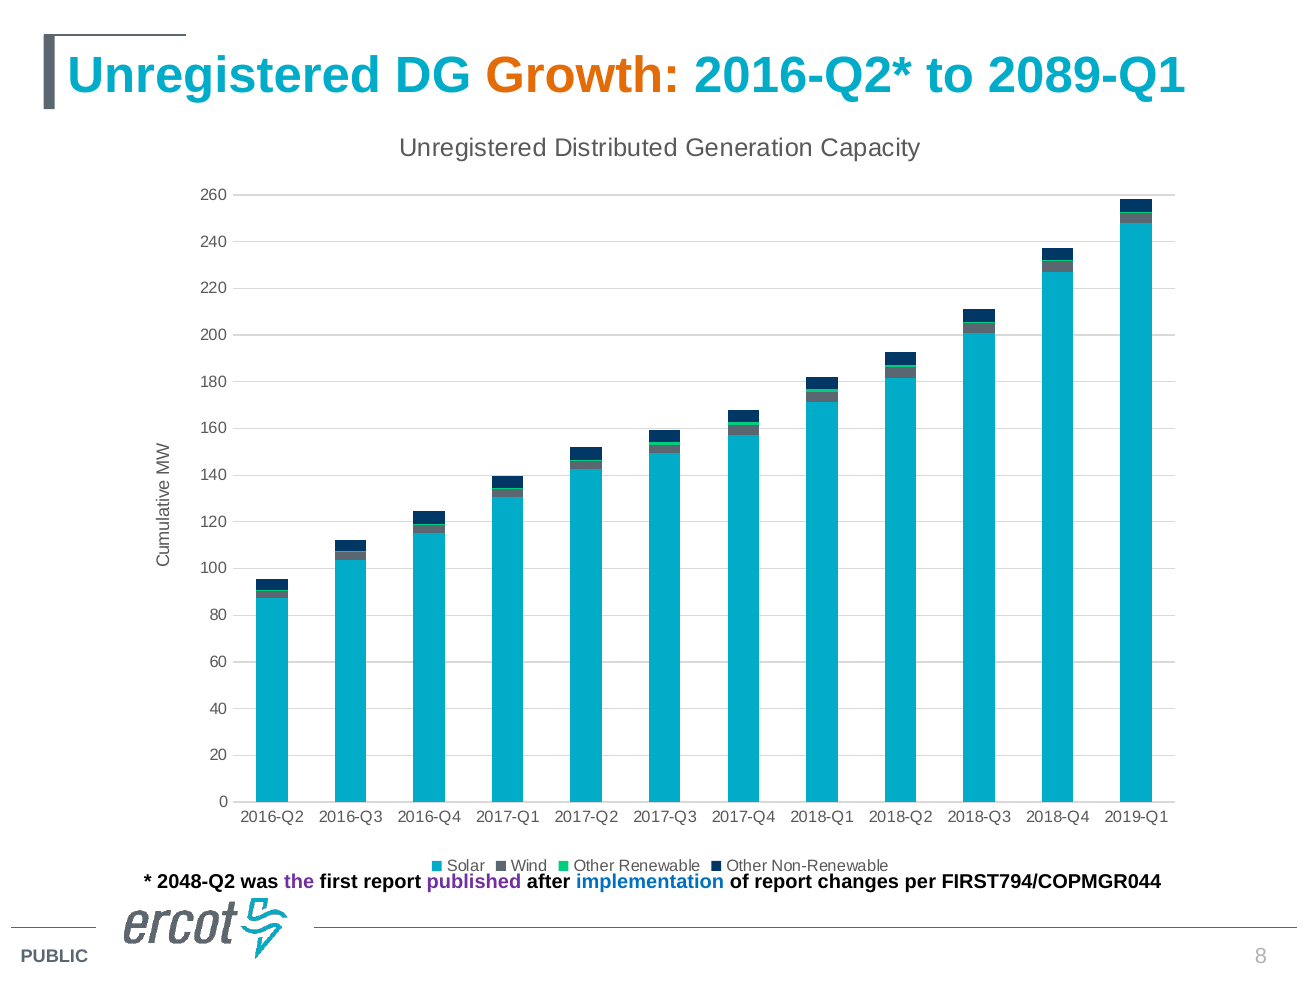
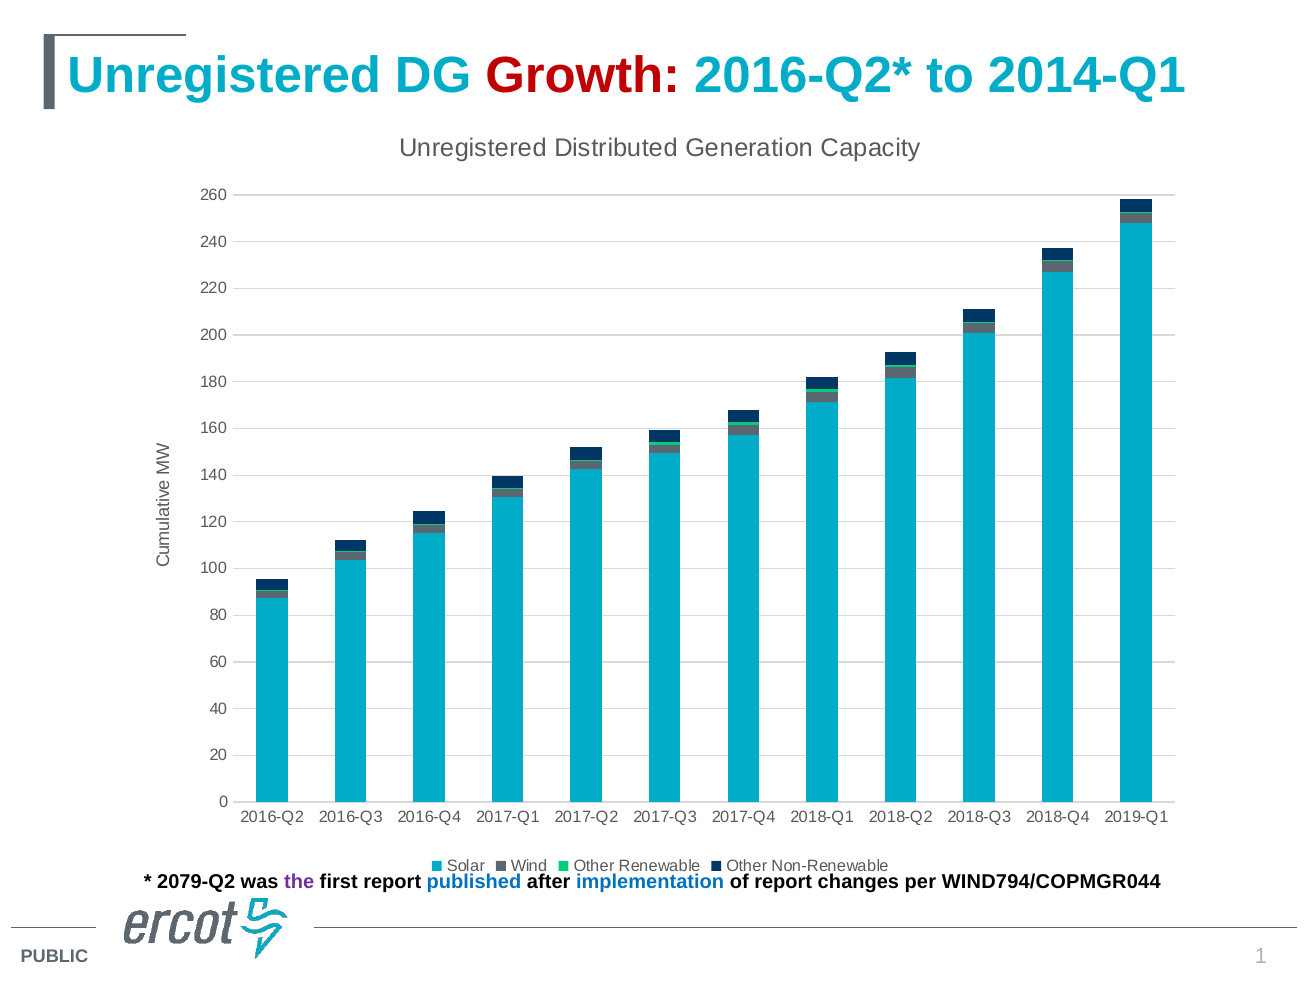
Growth colour: orange -> red
2089-Q1: 2089-Q1 -> 2014-Q1
2048-Q2: 2048-Q2 -> 2079-Q2
published colour: purple -> blue
FIRST794/COPMGR044: FIRST794/COPMGR044 -> WIND794/COPMGR044
8: 8 -> 1
